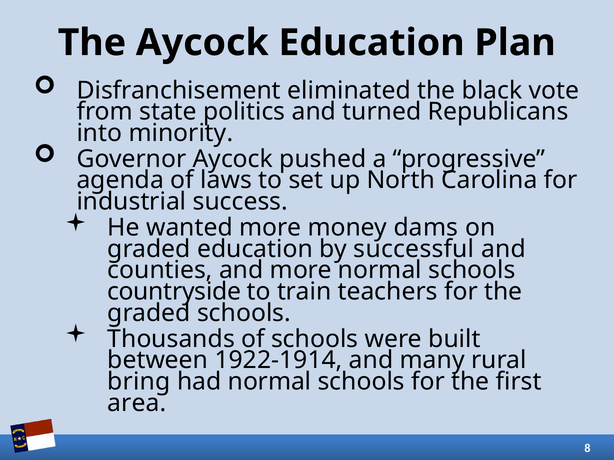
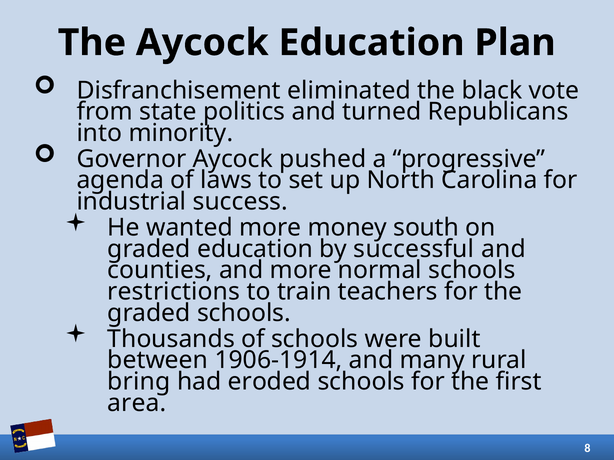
dams: dams -> south
countryside: countryside -> restrictions
1922-1914: 1922-1914 -> 1906-1914
had normal: normal -> eroded
